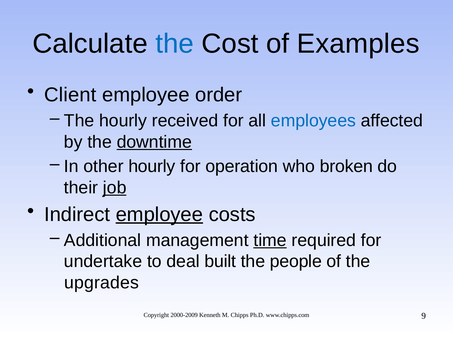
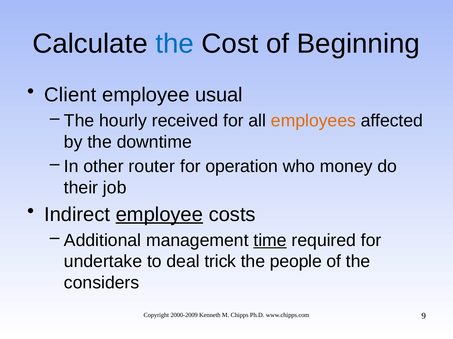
Examples: Examples -> Beginning
order: order -> usual
employees colour: blue -> orange
downtime underline: present -> none
other hourly: hourly -> router
broken: broken -> money
job underline: present -> none
built: built -> trick
upgrades: upgrades -> considers
